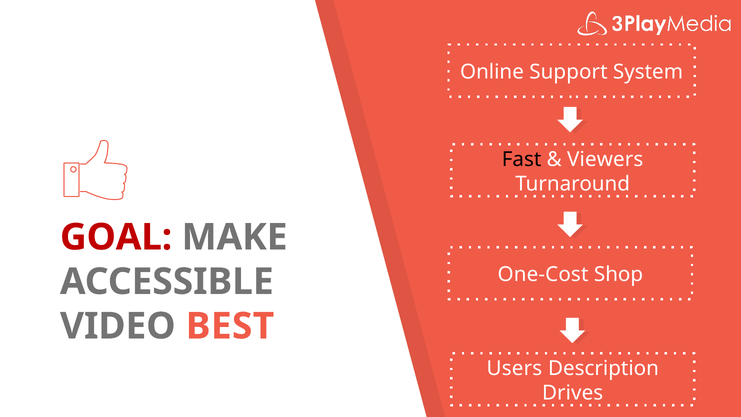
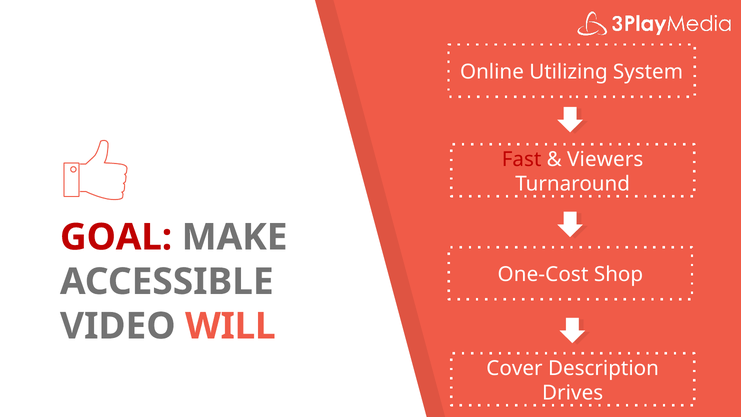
Support: Support -> Utilizing
Fast colour: black -> red
BEST: BEST -> WILL
Users: Users -> Cover
